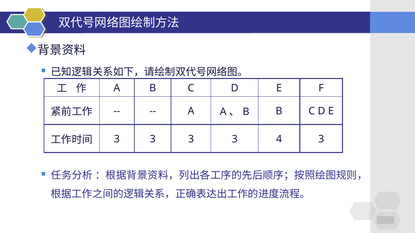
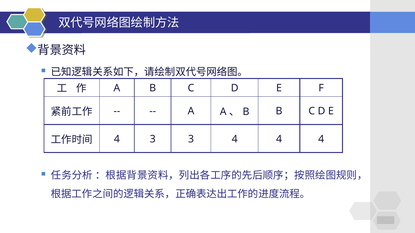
3 at (117, 139): 3 -> 4
3 at (235, 139): 3 -> 4
3 at (321, 139): 3 -> 4
